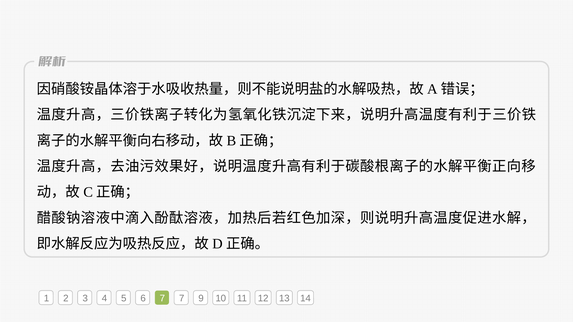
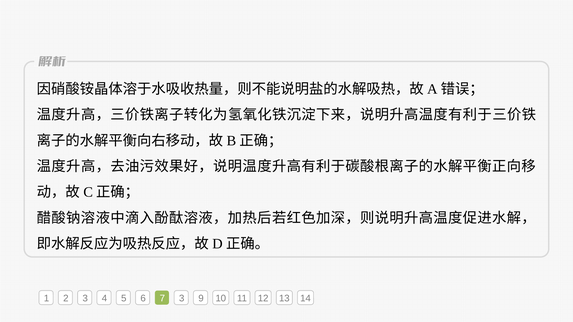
7 7: 7 -> 3
